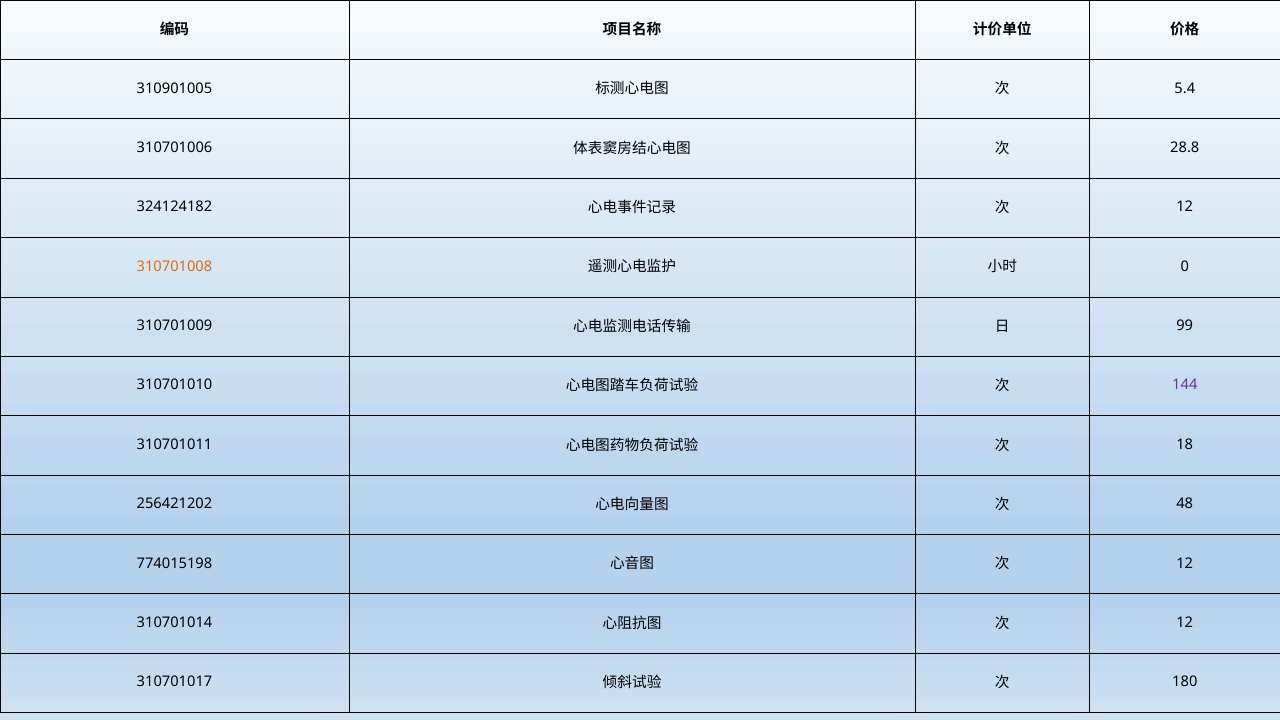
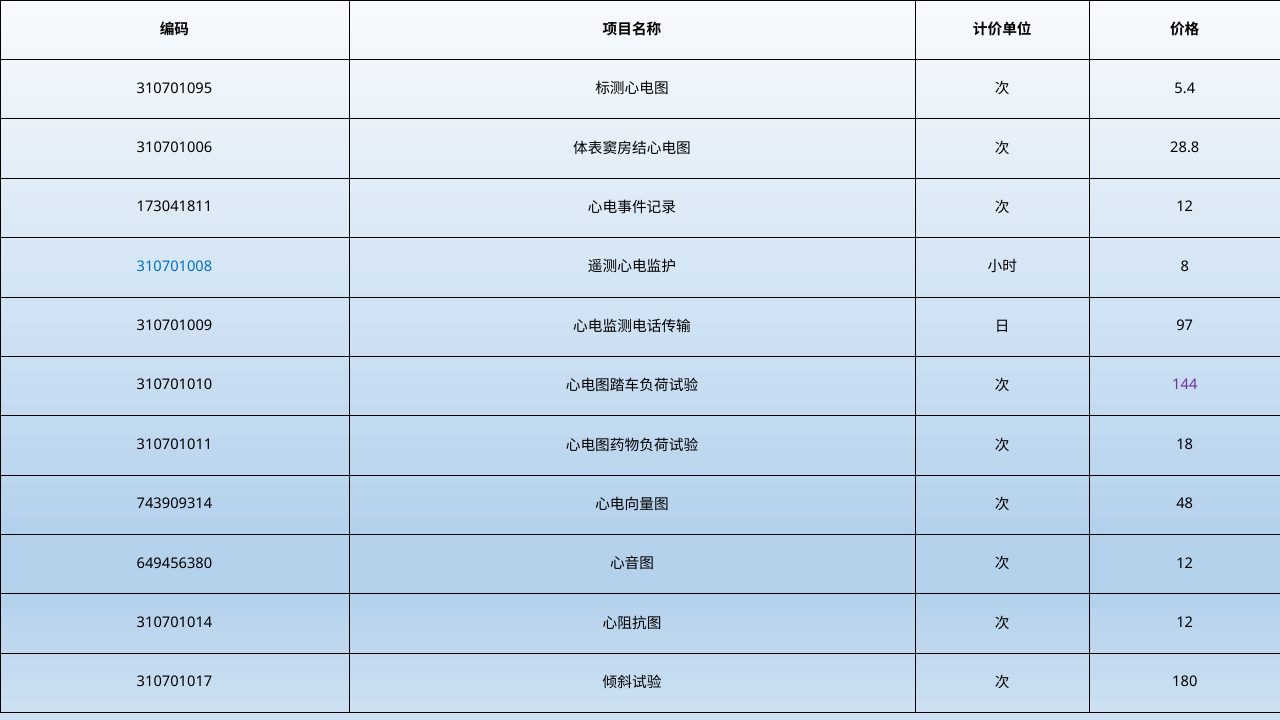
310901005: 310901005 -> 310701095
324124182: 324124182 -> 173041811
310701008 colour: orange -> blue
0: 0 -> 8
99: 99 -> 97
256421202: 256421202 -> 743909314
774015198: 774015198 -> 649456380
